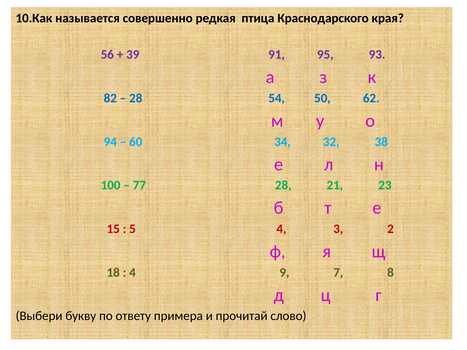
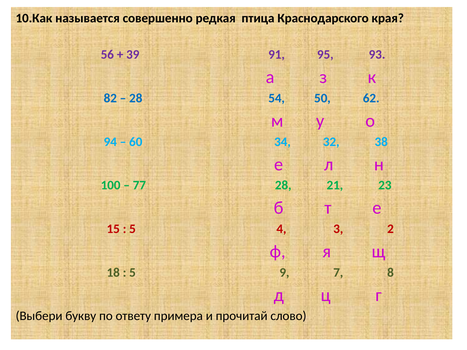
4 at (133, 273): 4 -> 5
